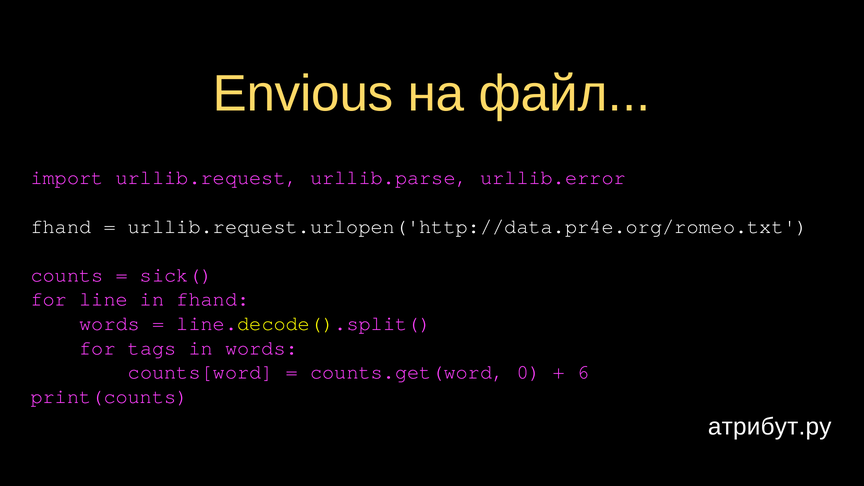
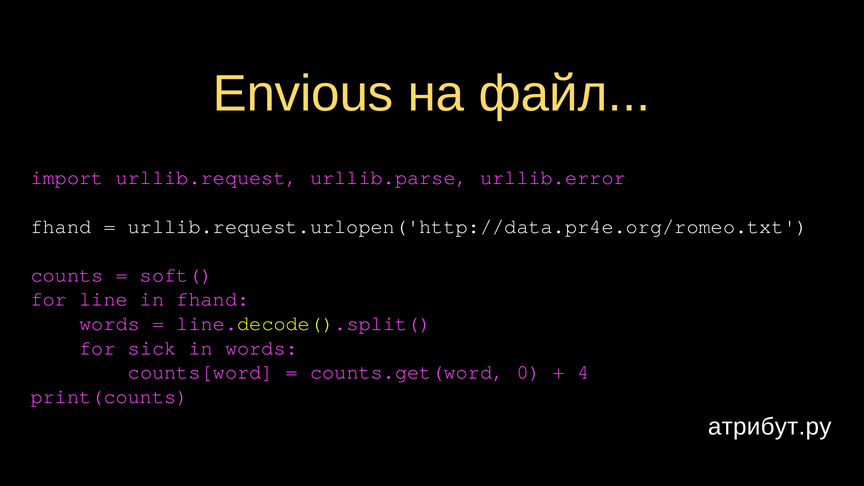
sick(: sick( -> soft(
tags: tags -> sick
6: 6 -> 4
